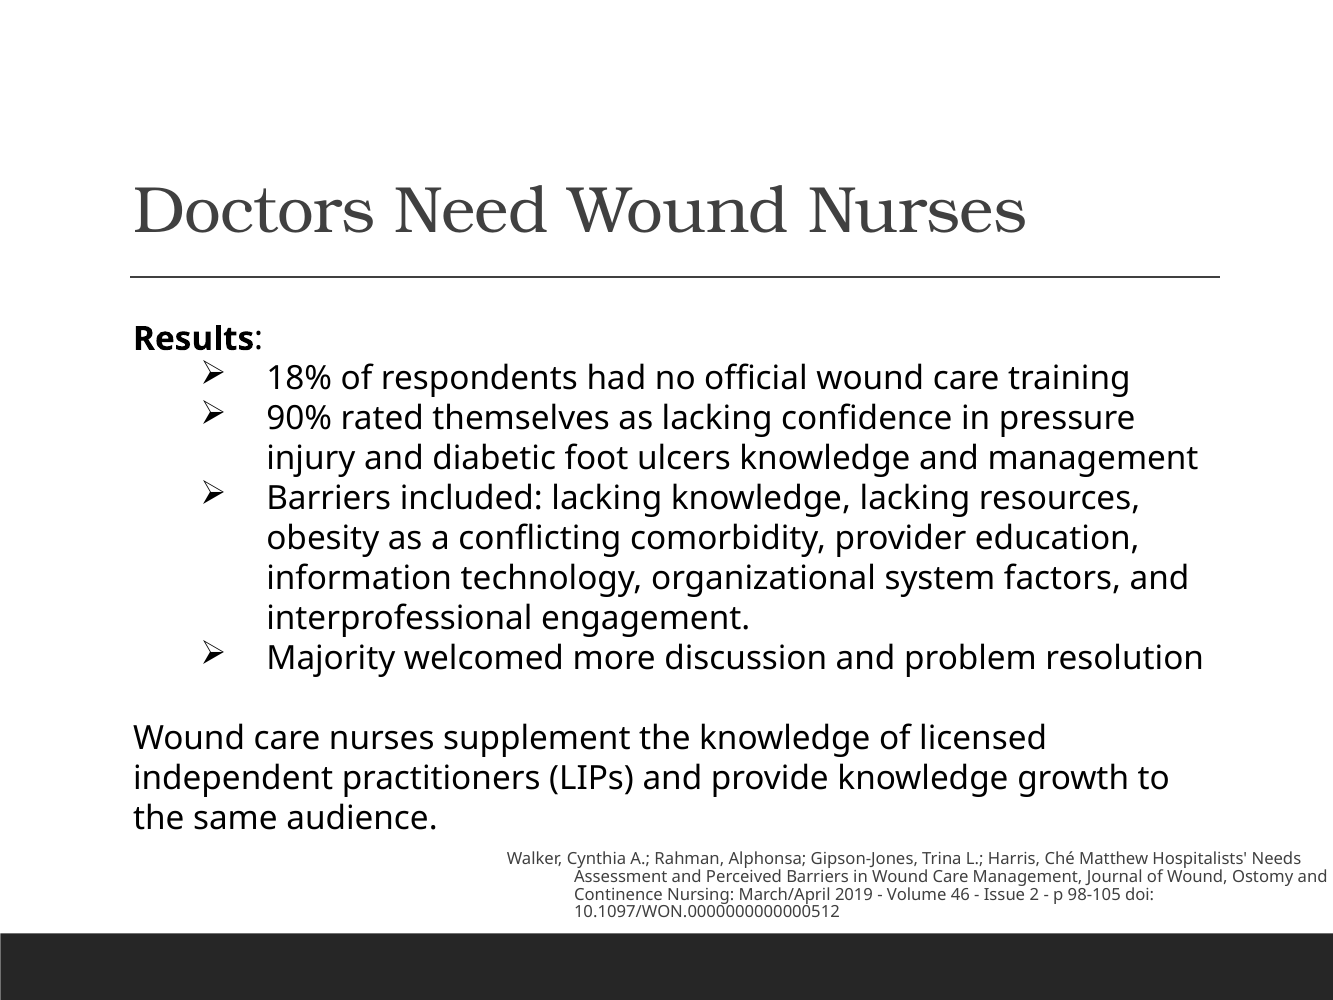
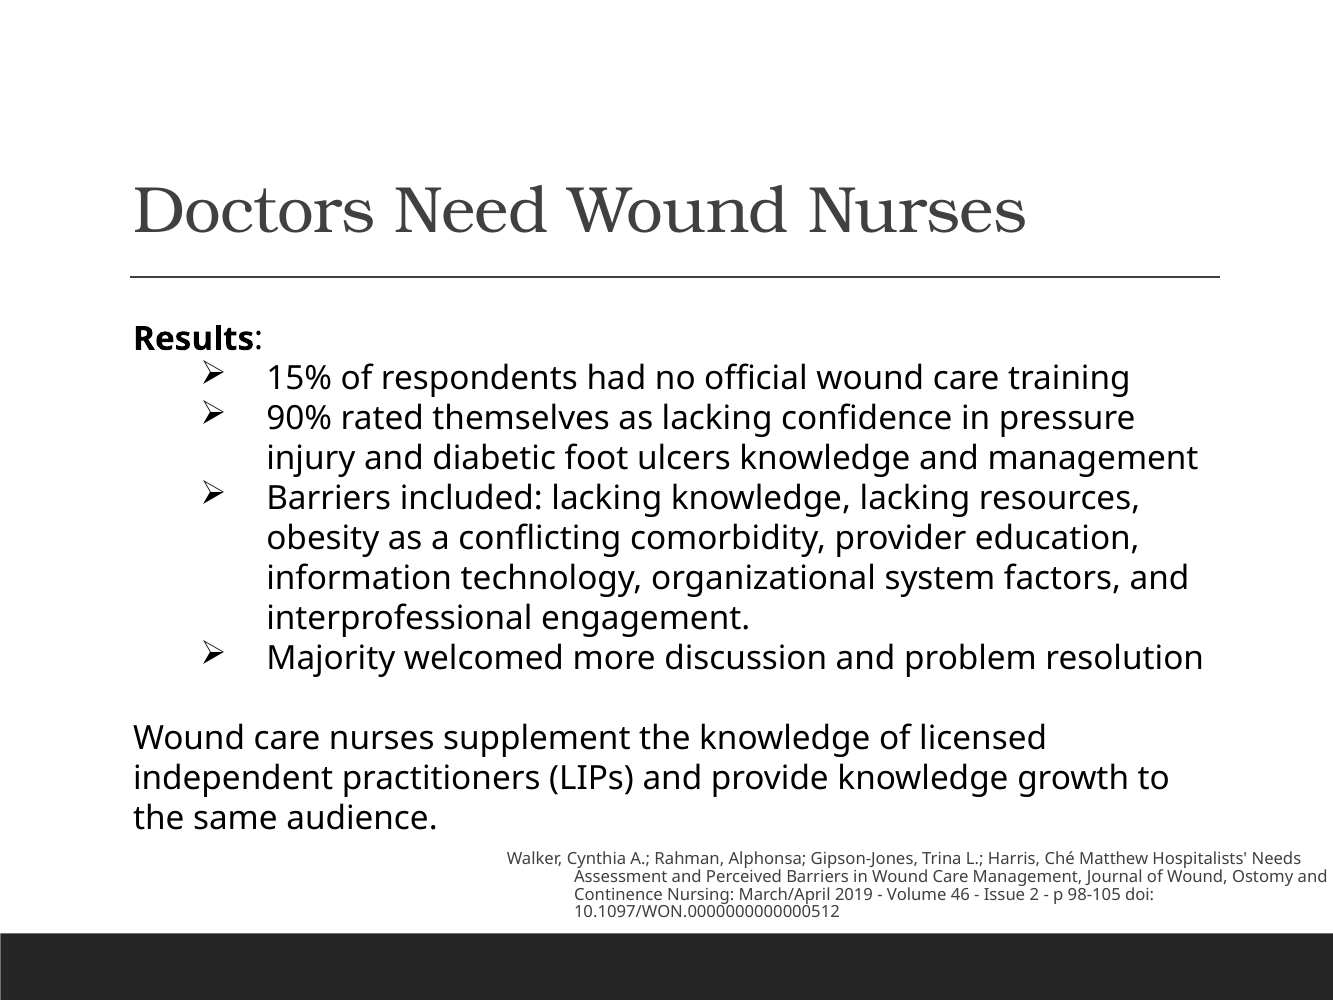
18%: 18% -> 15%
